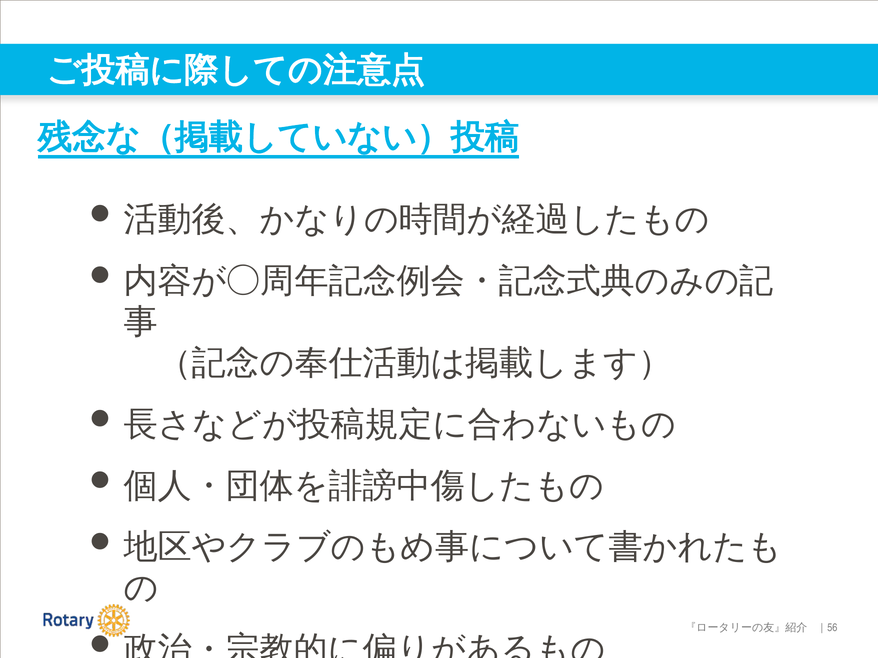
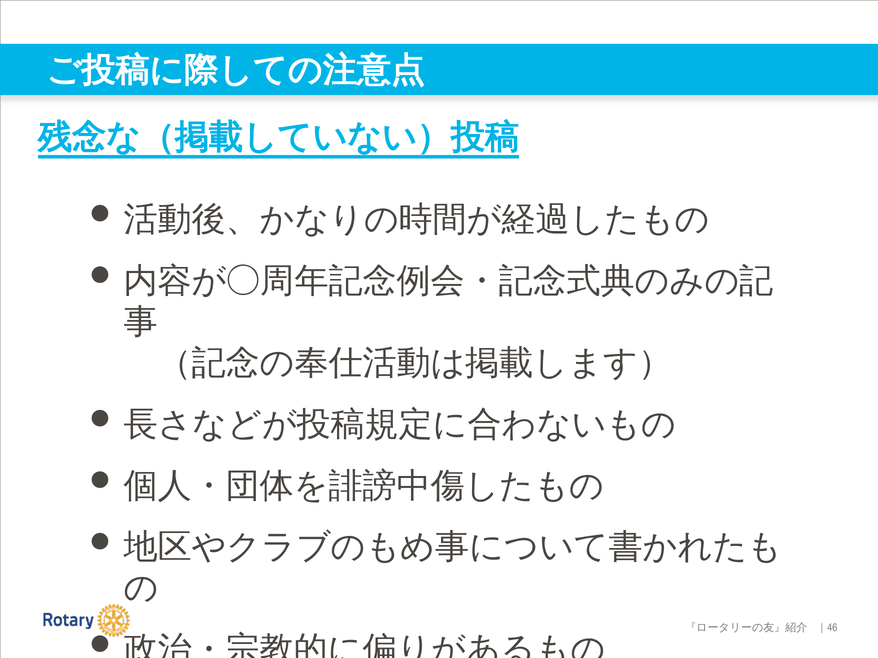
56: 56 -> 46
